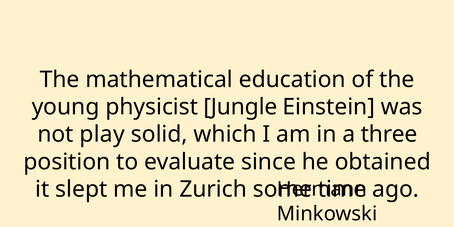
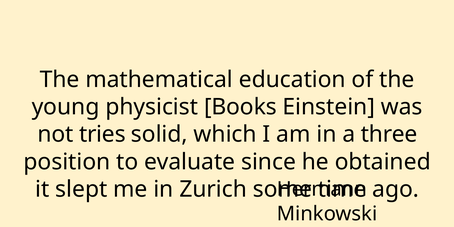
Jungle: Jungle -> Books
play: play -> tries
